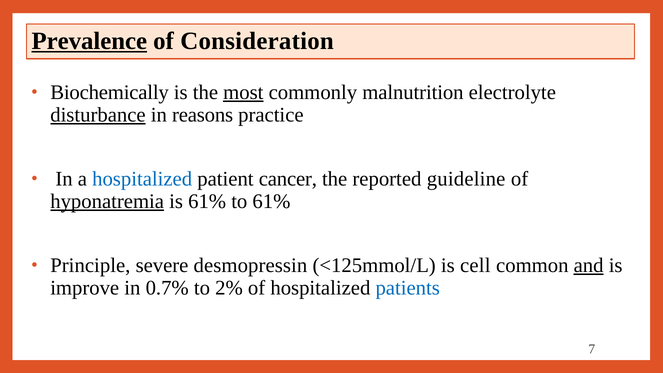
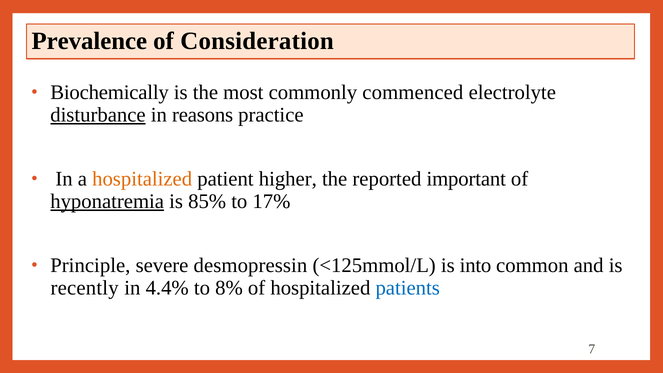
Prevalence underline: present -> none
most underline: present -> none
malnutrition: malnutrition -> commenced
hospitalized at (142, 179) colour: blue -> orange
cancer: cancer -> higher
guideline: guideline -> important
is 61%: 61% -> 85%
to 61%: 61% -> 17%
cell: cell -> into
and underline: present -> none
improve: improve -> recently
0.7%: 0.7% -> 4.4%
2%: 2% -> 8%
